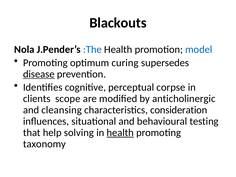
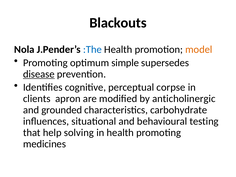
model colour: blue -> orange
curing: curing -> simple
scope: scope -> apron
cleansing: cleansing -> grounded
consideration: consideration -> carbohydrate
health at (120, 133) underline: present -> none
taxonomy: taxonomy -> medicines
